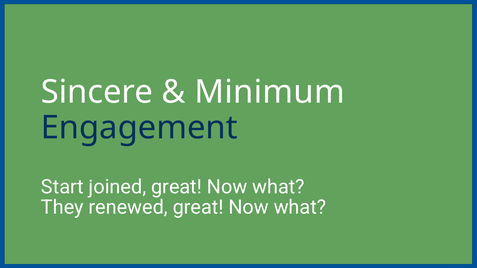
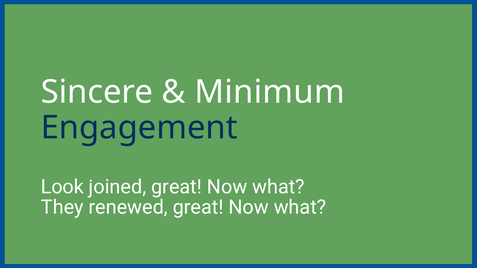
Start: Start -> Look
